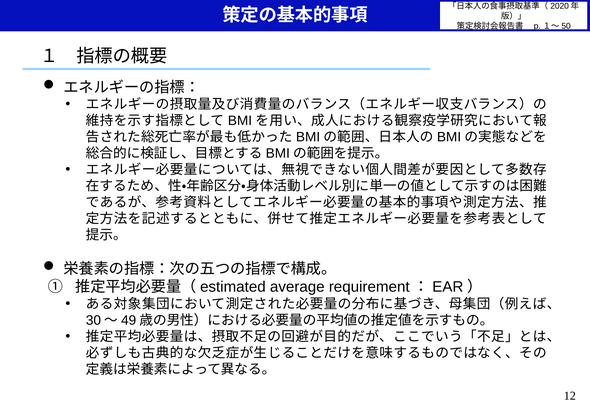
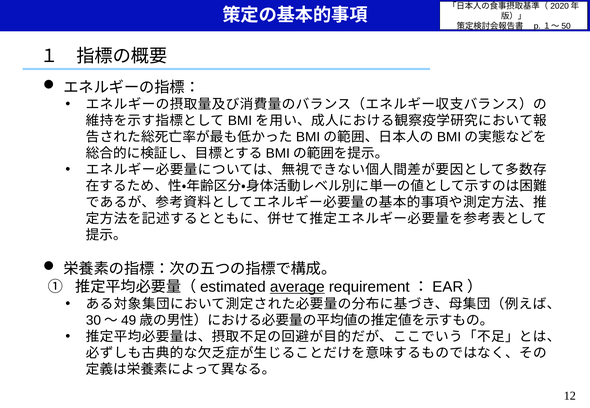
average underline: none -> present
